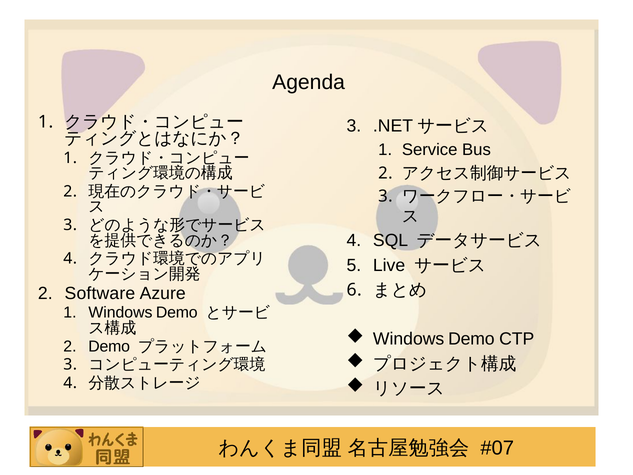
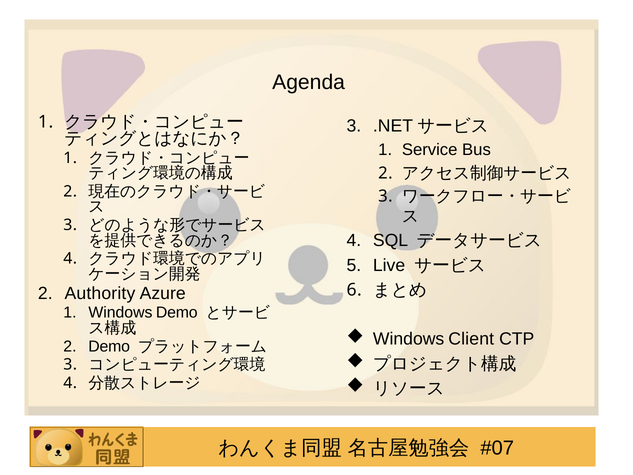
Software: Software -> Authority
Demo at (471, 339): Demo -> Client
